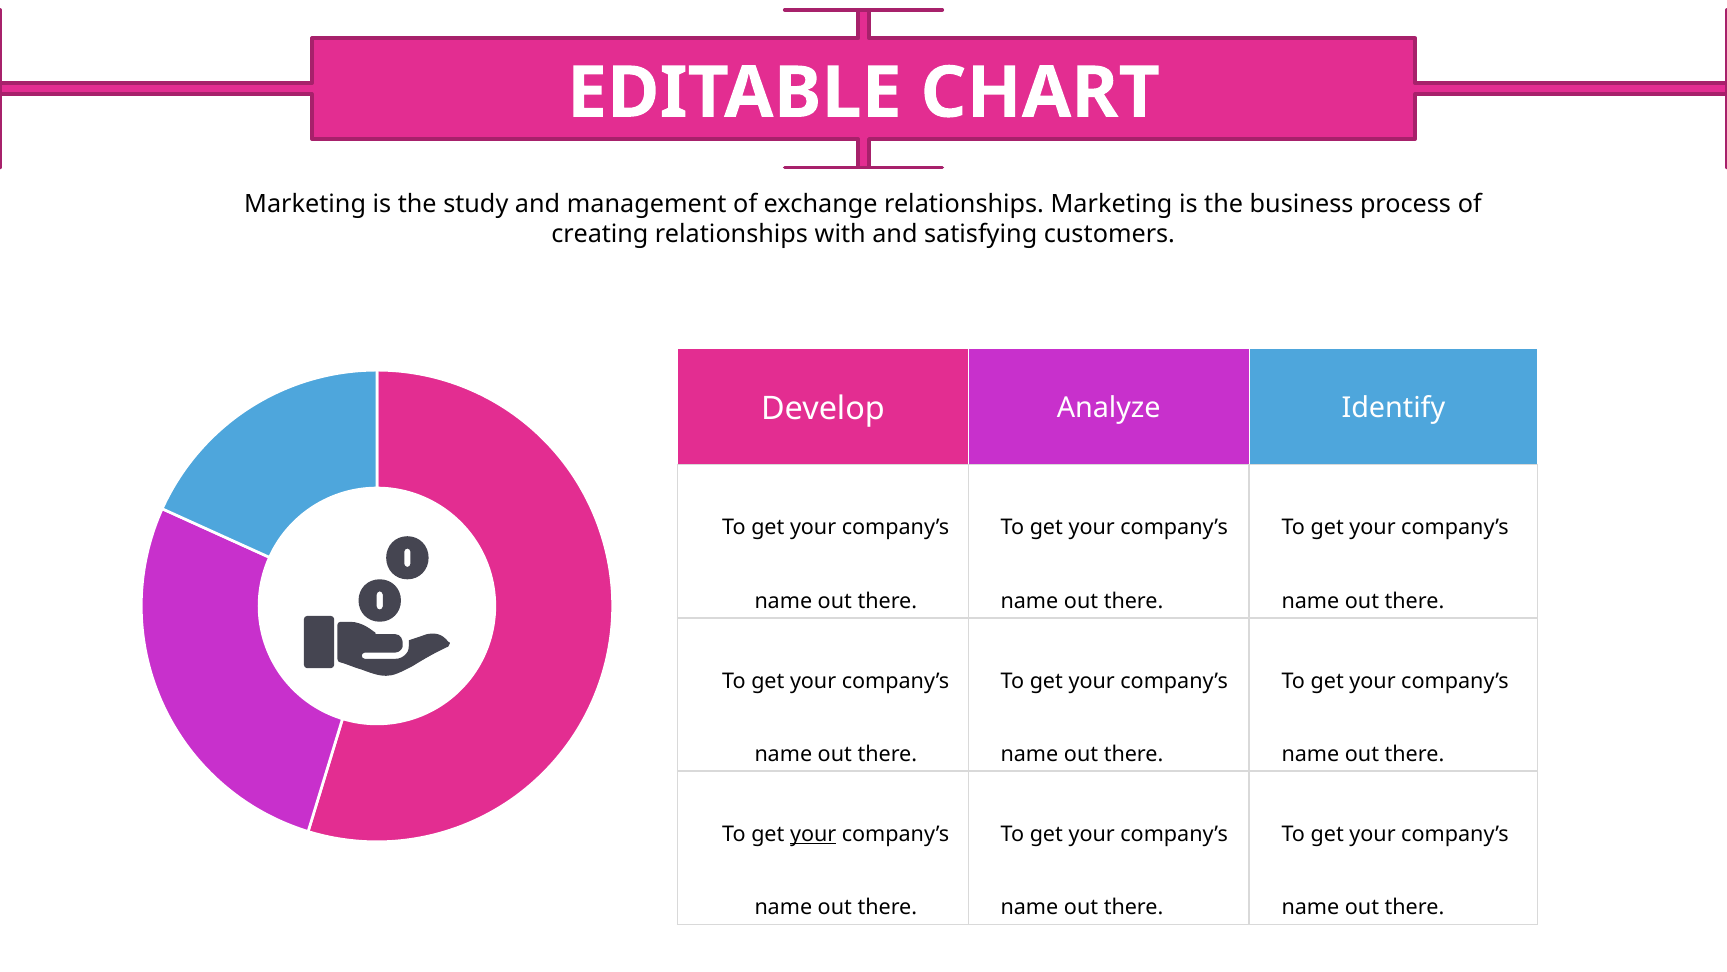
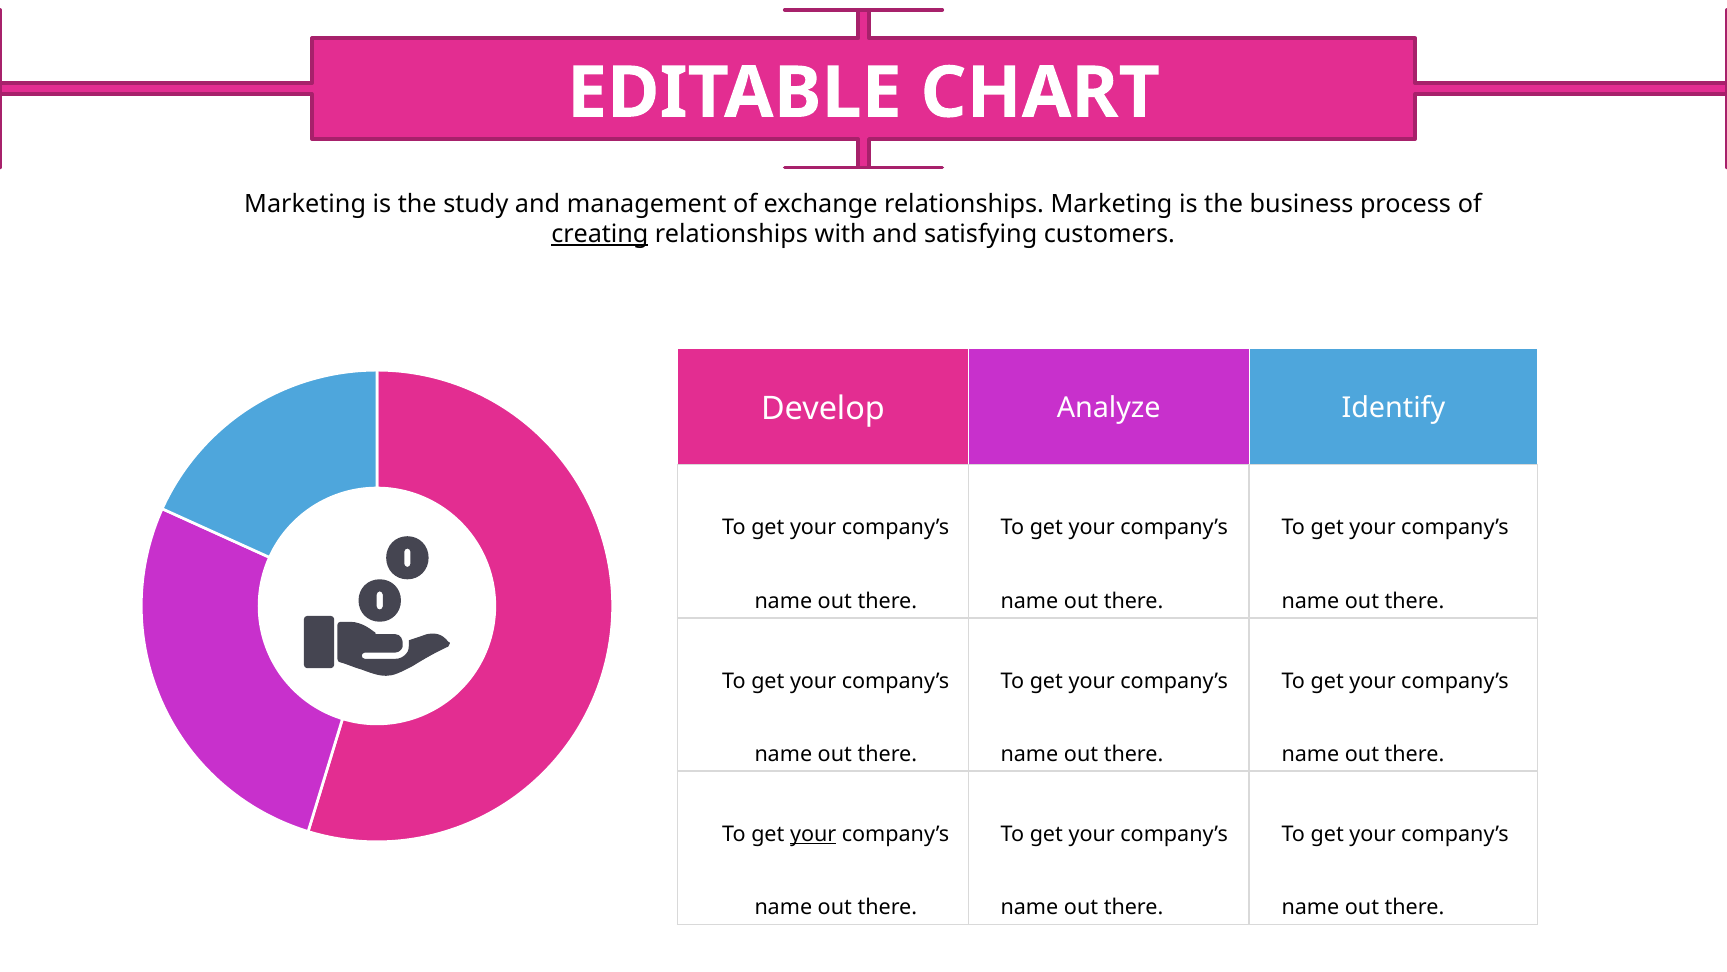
creating underline: none -> present
